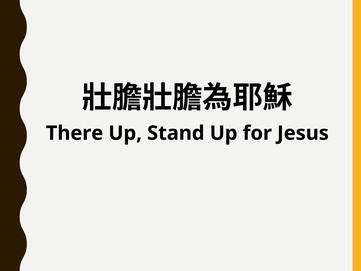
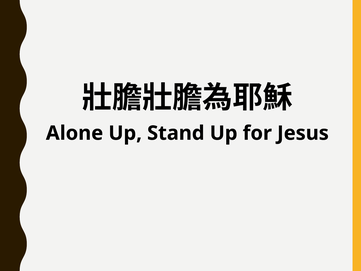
There: There -> Alone
